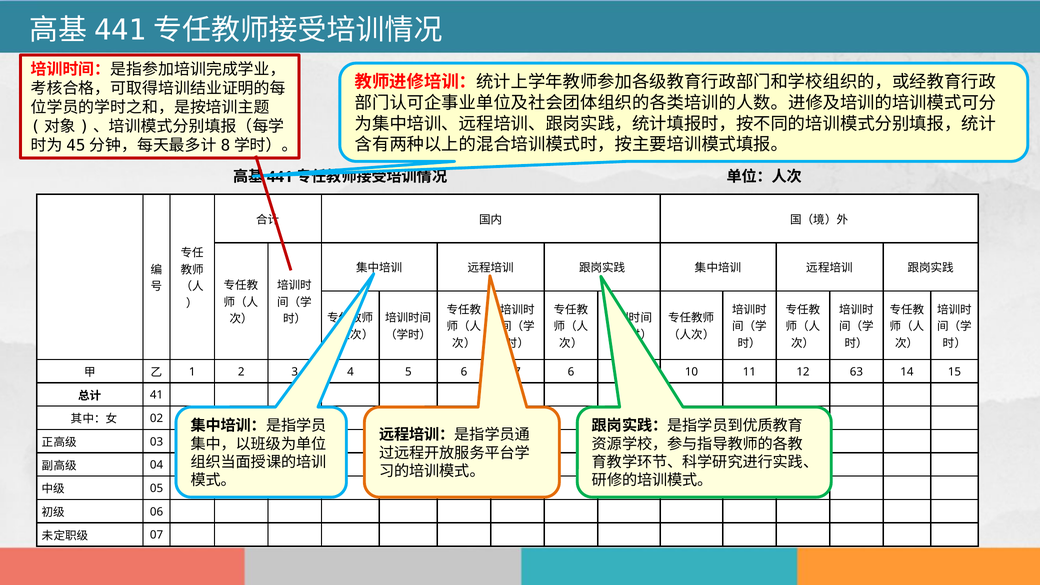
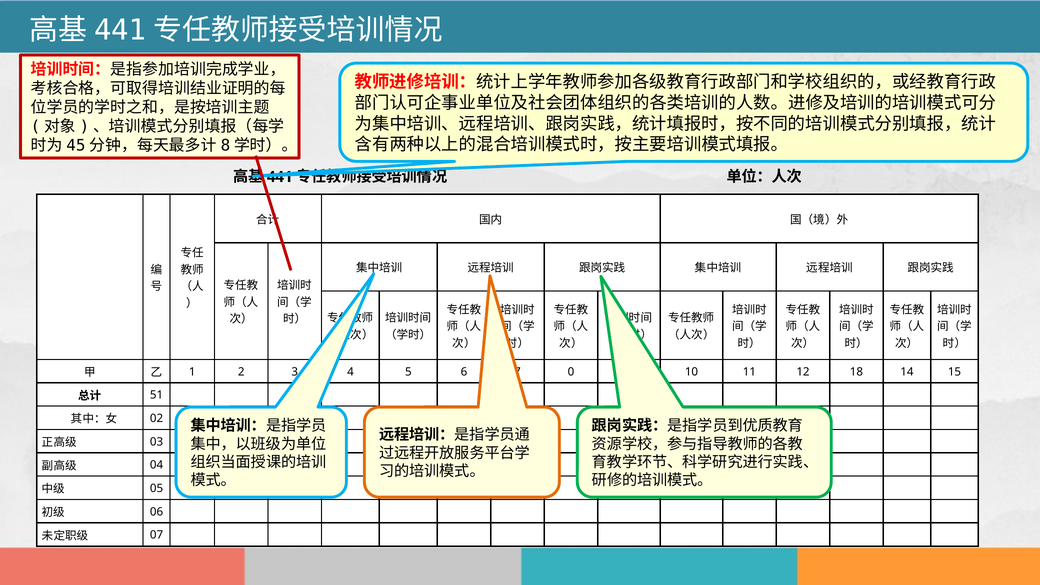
6 at (571, 372): 6 -> 0
63: 63 -> 18
41: 41 -> 51
